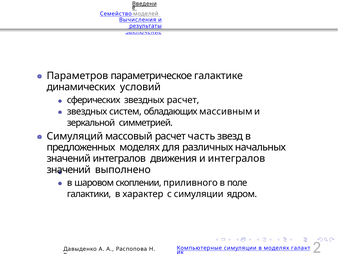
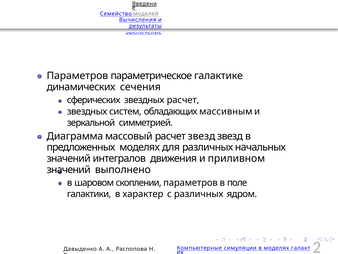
условий: условий -> сечения
Симуляций: Симуляций -> Диаграмма
расчет часть: часть -> звезд
и интегралов: интегралов -> приливном
скоплении приливного: приливного -> параметров
с симуляции: симуляции -> различных
